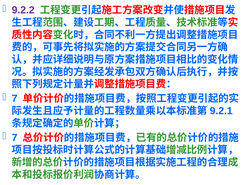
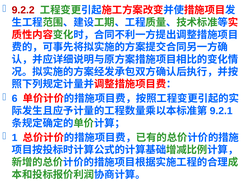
9.2.2 colour: purple -> red
7 at (15, 99): 7 -> 6
7 at (15, 138): 7 -> 1
